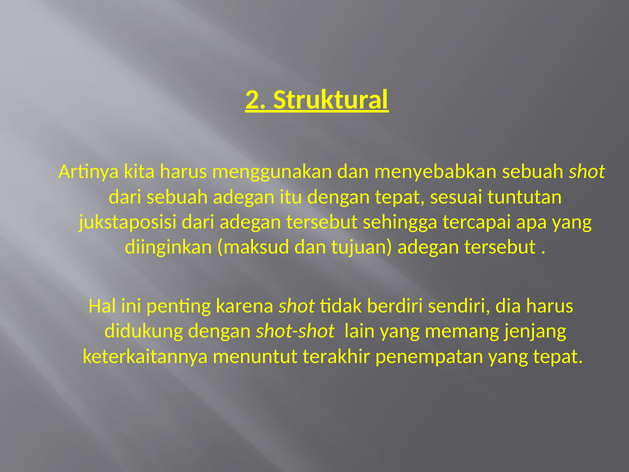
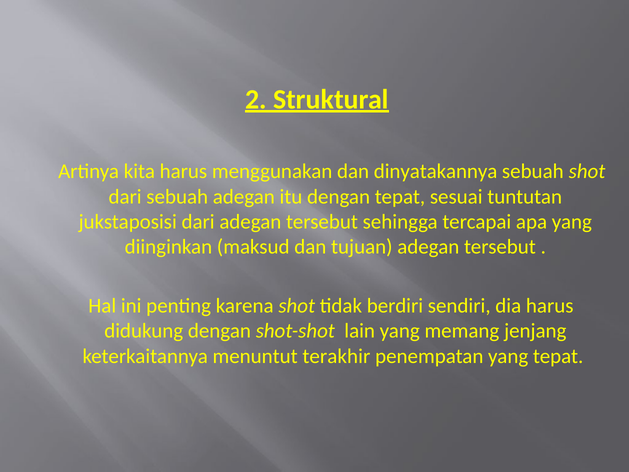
menyebabkan: menyebabkan -> dinyatakannya
